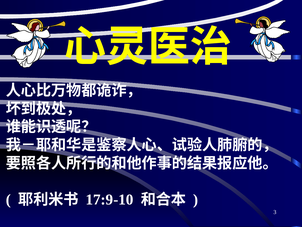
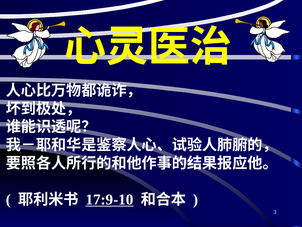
17:9-10 underline: none -> present
